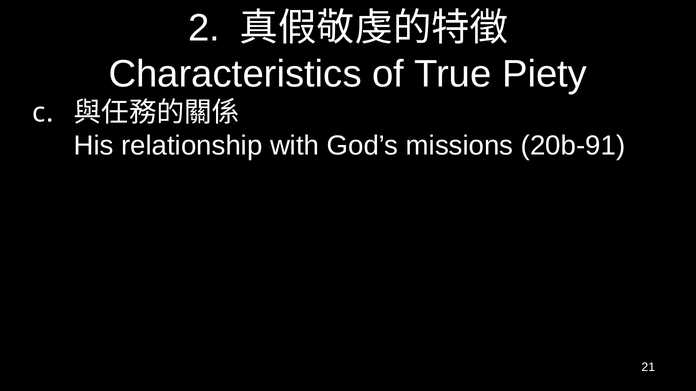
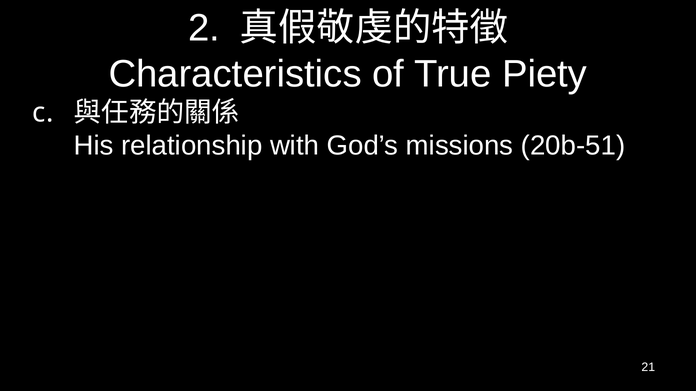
20b-91: 20b-91 -> 20b-51
